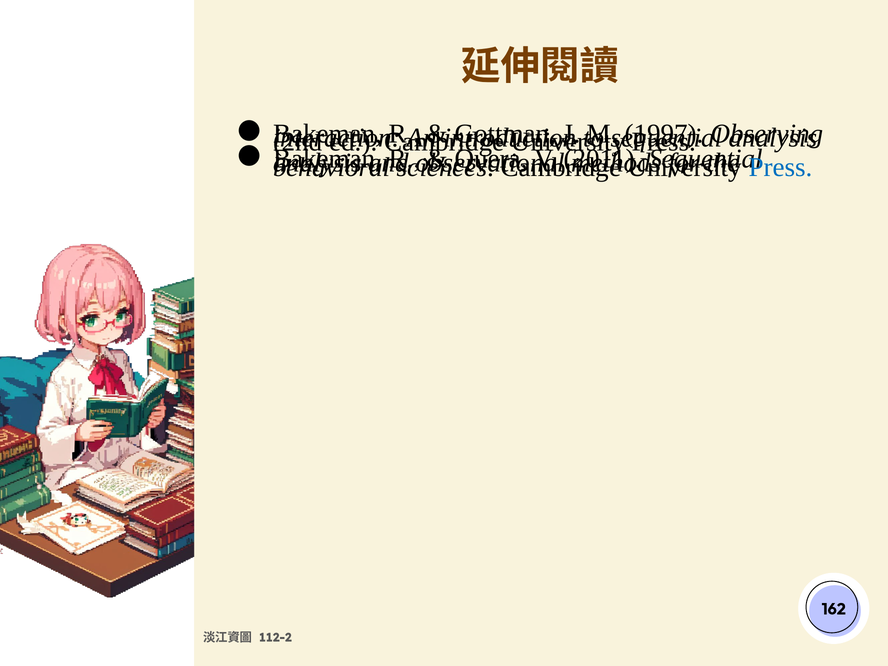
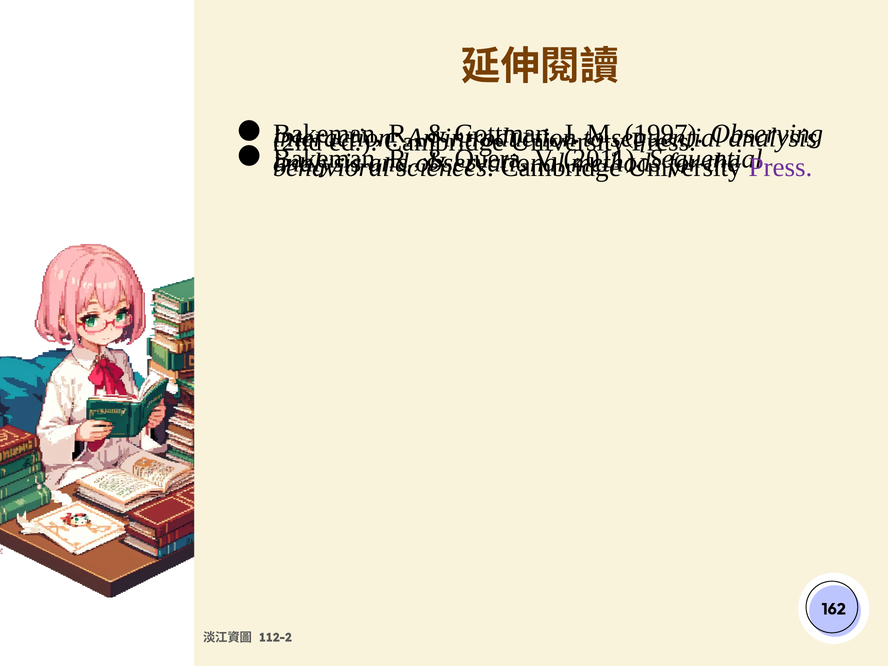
Press at (781, 167) colour: blue -> purple
